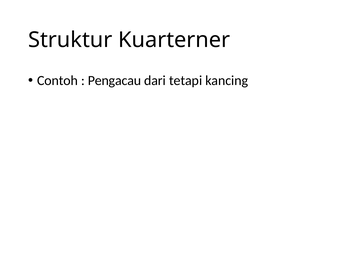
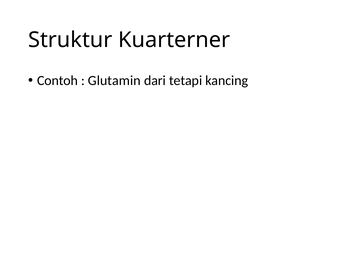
Pengacau: Pengacau -> Glutamin
